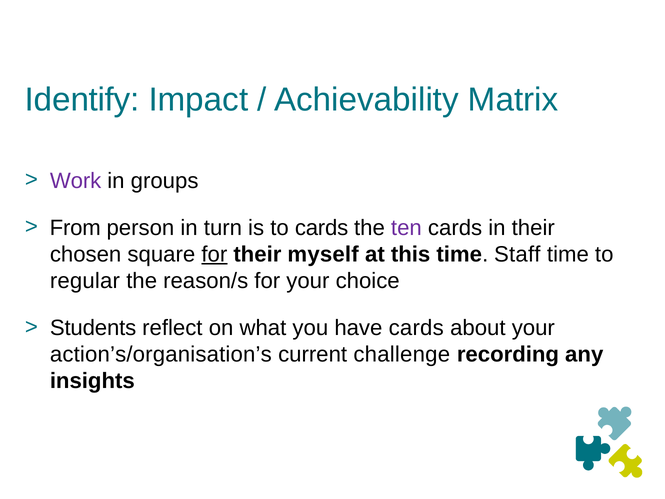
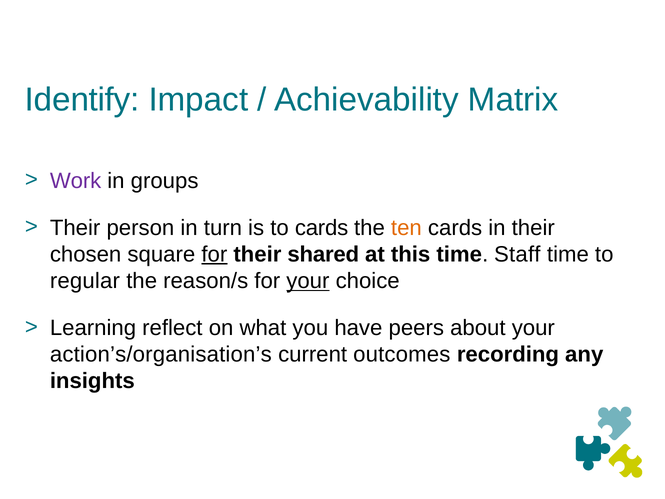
From at (75, 228): From -> Their
ten colour: purple -> orange
myself: myself -> shared
your at (308, 281) underline: none -> present
Students: Students -> Learning
have cards: cards -> peers
challenge: challenge -> outcomes
